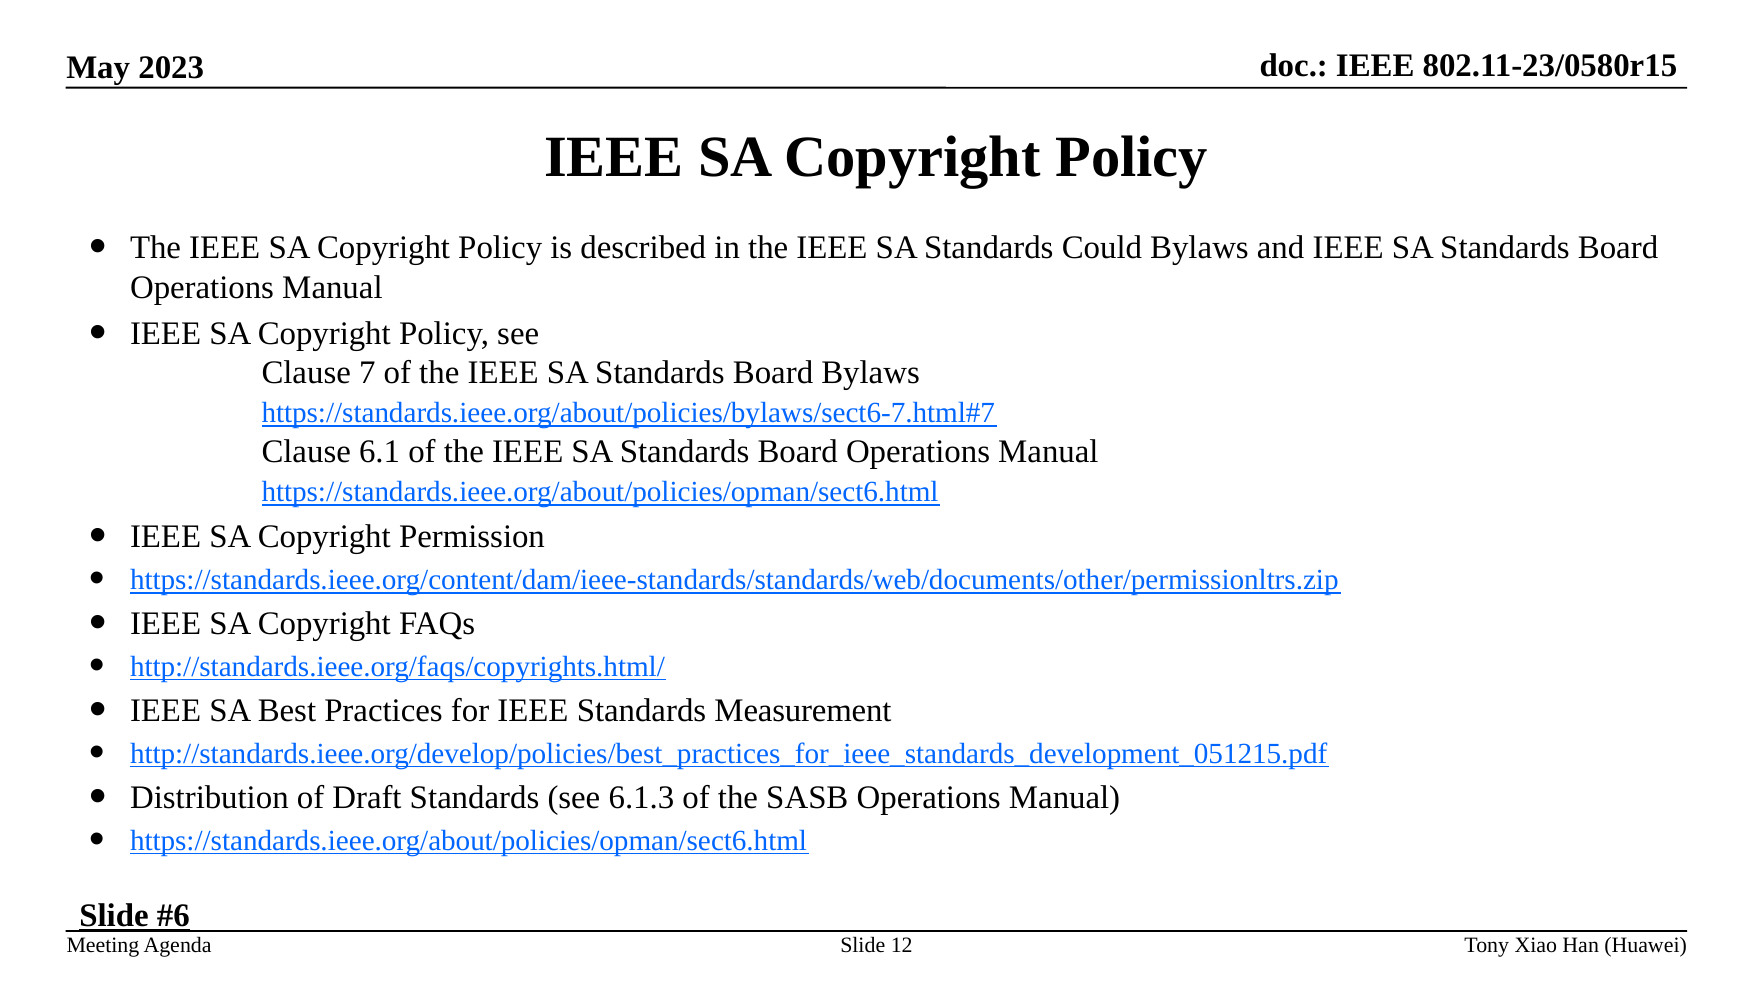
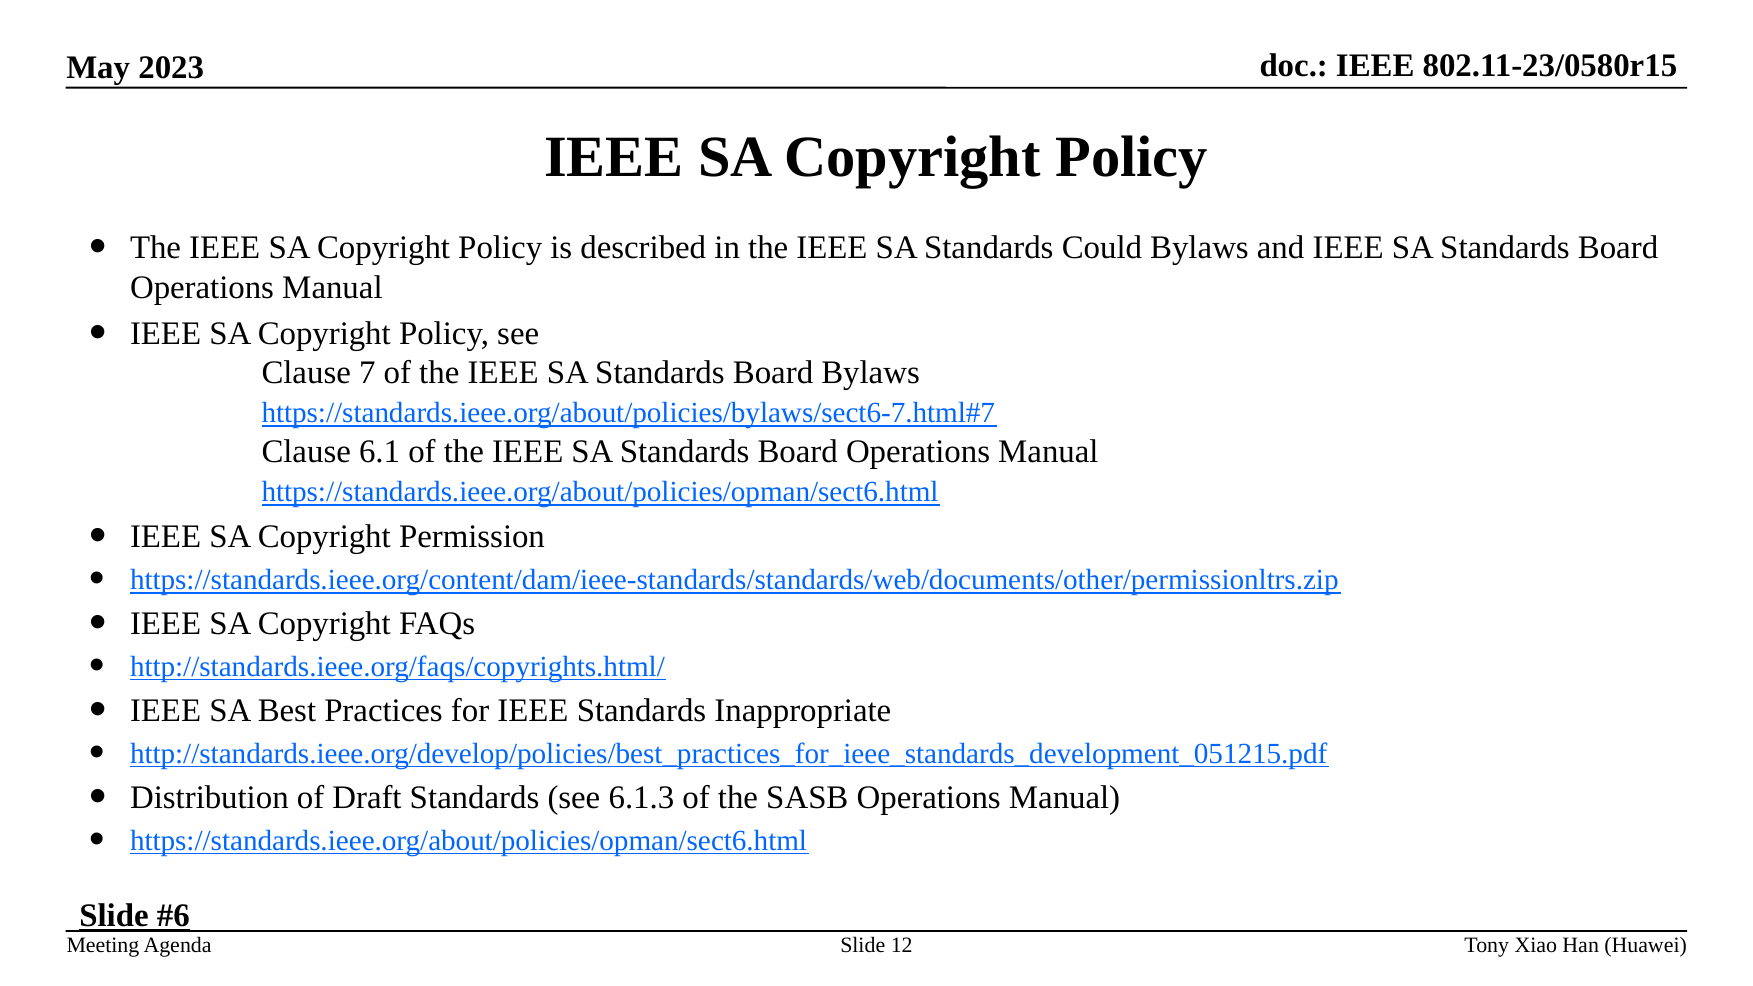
Measurement: Measurement -> Inappropriate
